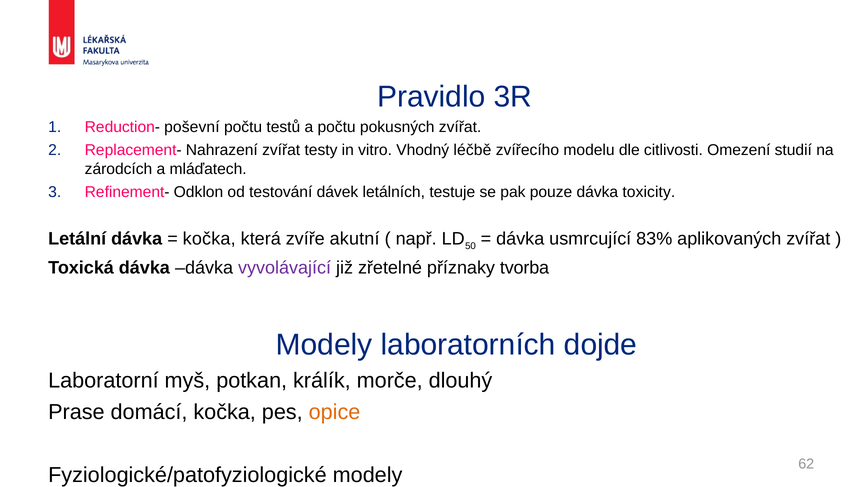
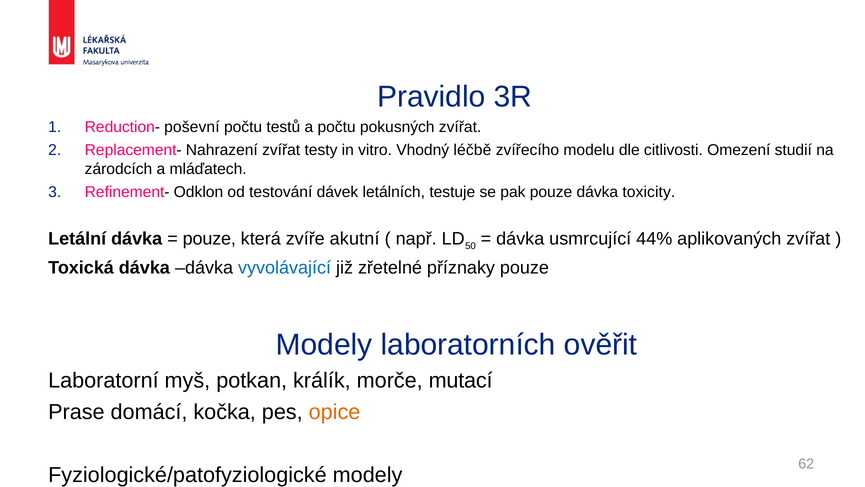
kočka at (209, 239): kočka -> pouze
83%: 83% -> 44%
vyvolávající colour: purple -> blue
příznaky tvorba: tvorba -> pouze
dojde: dojde -> ověřit
dlouhý: dlouhý -> mutací
